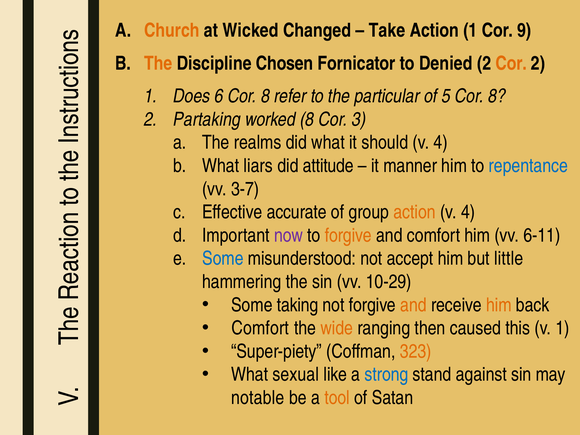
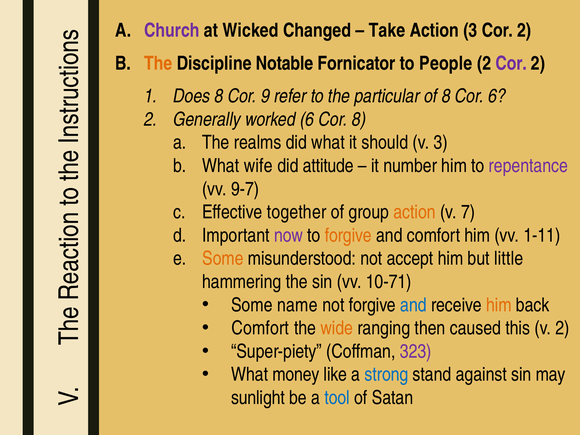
Church colour: orange -> purple
Action 1: 1 -> 3
9 at (524, 30): 9 -> 2
Chosen: Chosen -> Notable
Denied: Denied -> People
Cor at (511, 63) colour: orange -> purple
Does 6: 6 -> 8
8 at (265, 96): 8 -> 9
of 5: 5 -> 8
8 at (497, 96): 8 -> 6
Partaking: Partaking -> Generally
worked 8: 8 -> 6
Cor 3: 3 -> 8
should v 4: 4 -> 3
liars: liars -> wife
manner: manner -> number
repentance colour: blue -> purple
3-7: 3-7 -> 9-7
accurate: accurate -> together
4 at (468, 212): 4 -> 7
6-11: 6-11 -> 1-11
Some at (223, 259) colour: blue -> orange
10-29: 10-29 -> 10-71
taking: taking -> name
and at (413, 305) colour: orange -> blue
v 1: 1 -> 2
323 colour: orange -> purple
sexual: sexual -> money
notable: notable -> sunlight
tool colour: orange -> blue
